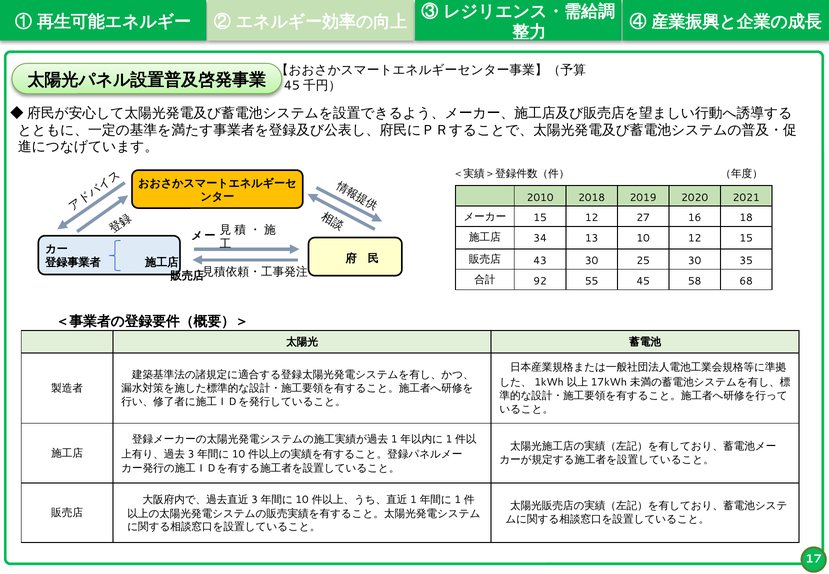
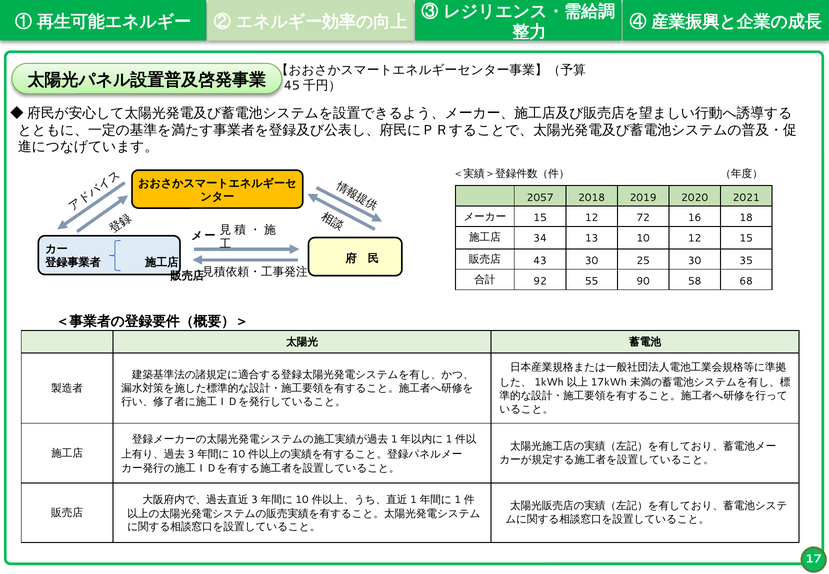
2010: 2010 -> 2057
27: 27 -> 72
45: 45 -> 90
